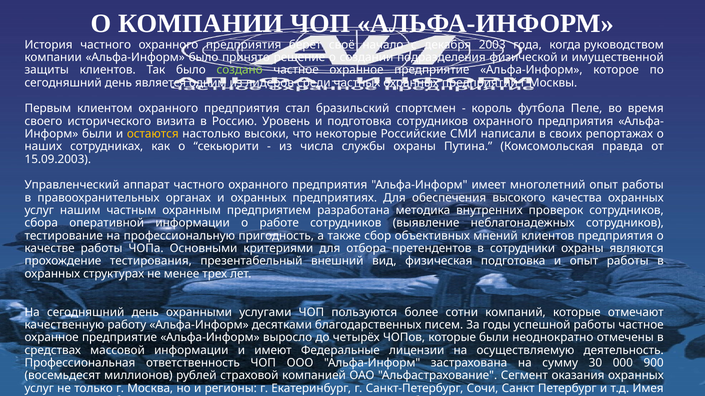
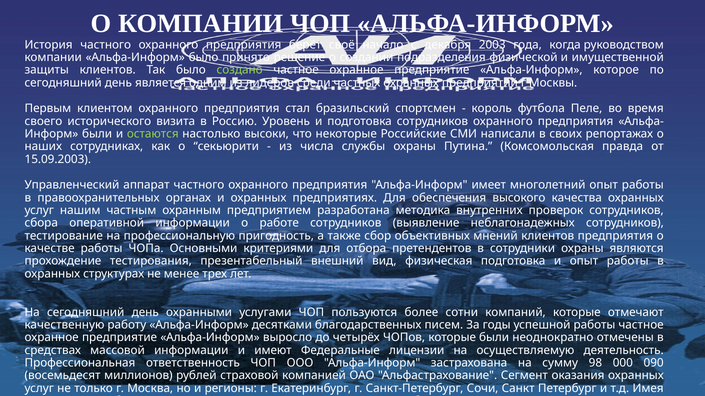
остаются colour: yellow -> light green
30: 30 -> 98
900: 900 -> 090
